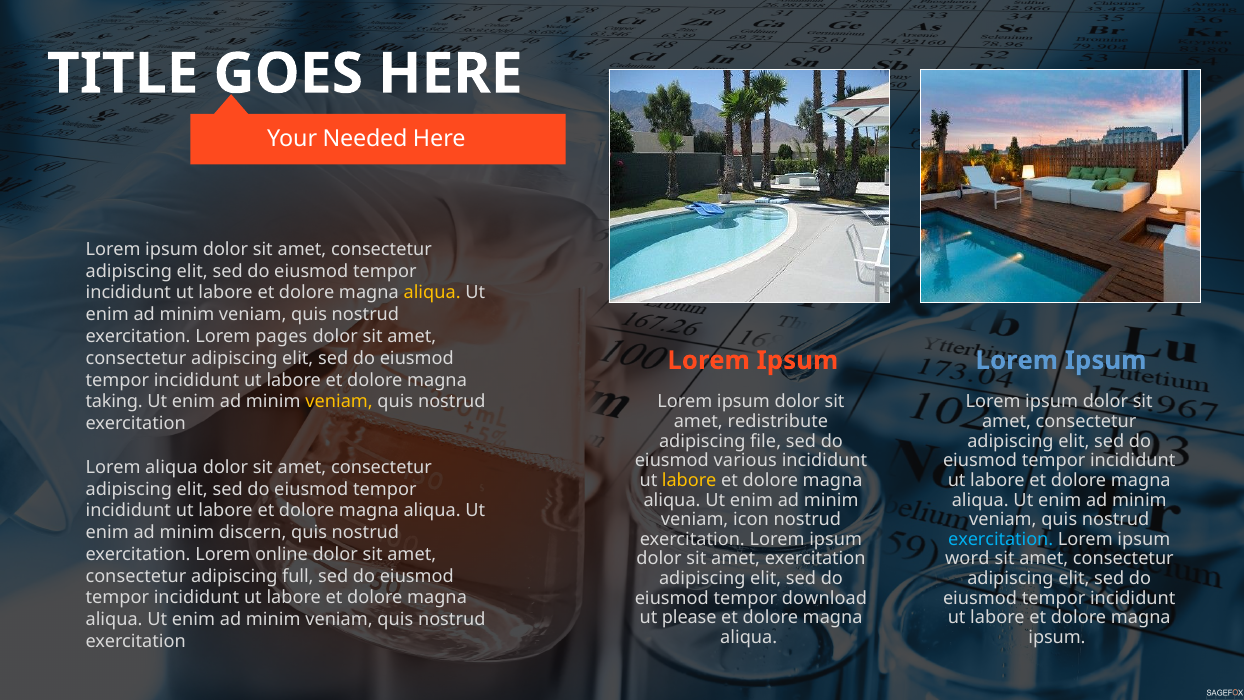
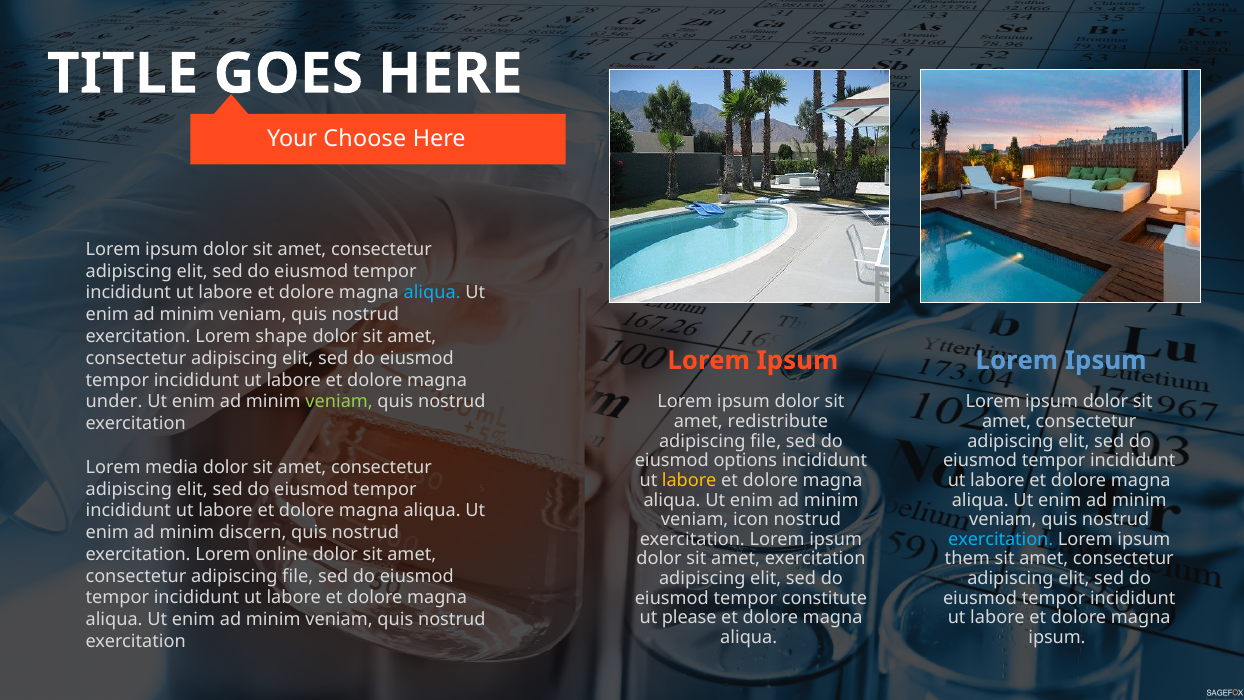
Needed: Needed -> Choose
aliqua at (432, 293) colour: yellow -> light blue
pages: pages -> shape
taking: taking -> under
veniam at (339, 402) colour: yellow -> light green
various: various -> options
Lorem aliqua: aliqua -> media
word: word -> them
consectetur adipiscing full: full -> file
download: download -> constitute
